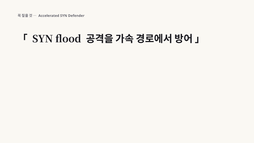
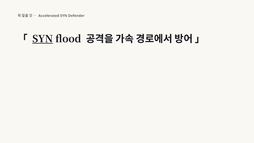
SYN at (43, 39) underline: none -> present
